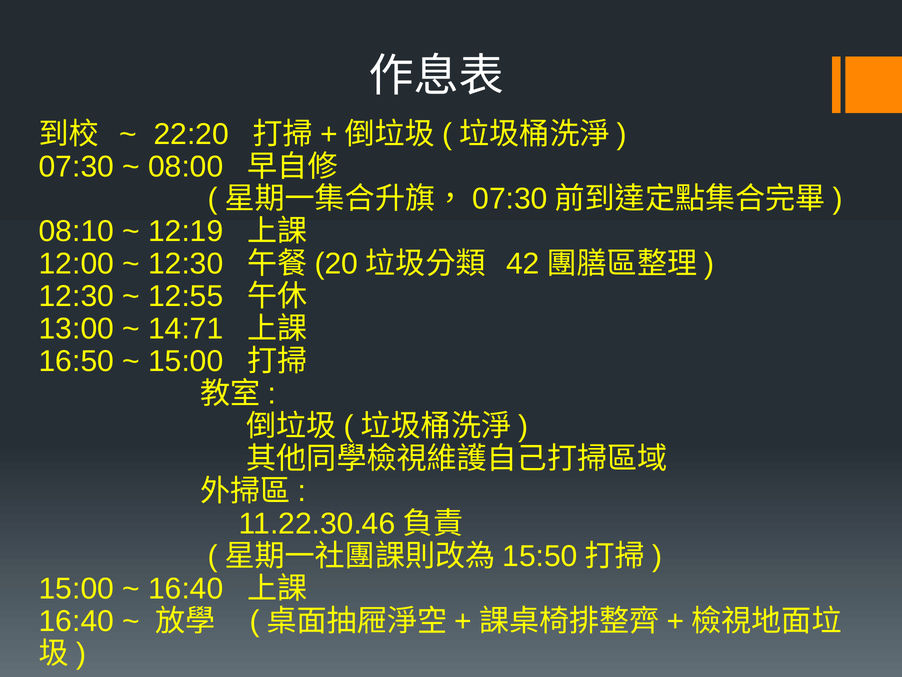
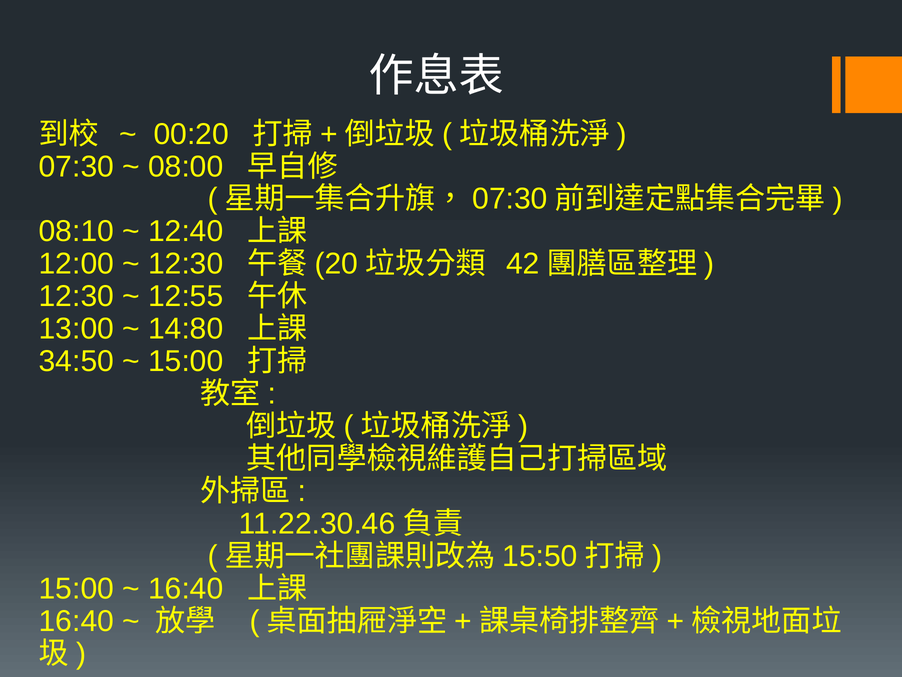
22:20: 22:20 -> 00:20
12:19: 12:19 -> 12:40
14:71: 14:71 -> 14:80
16:50: 16:50 -> 34:50
